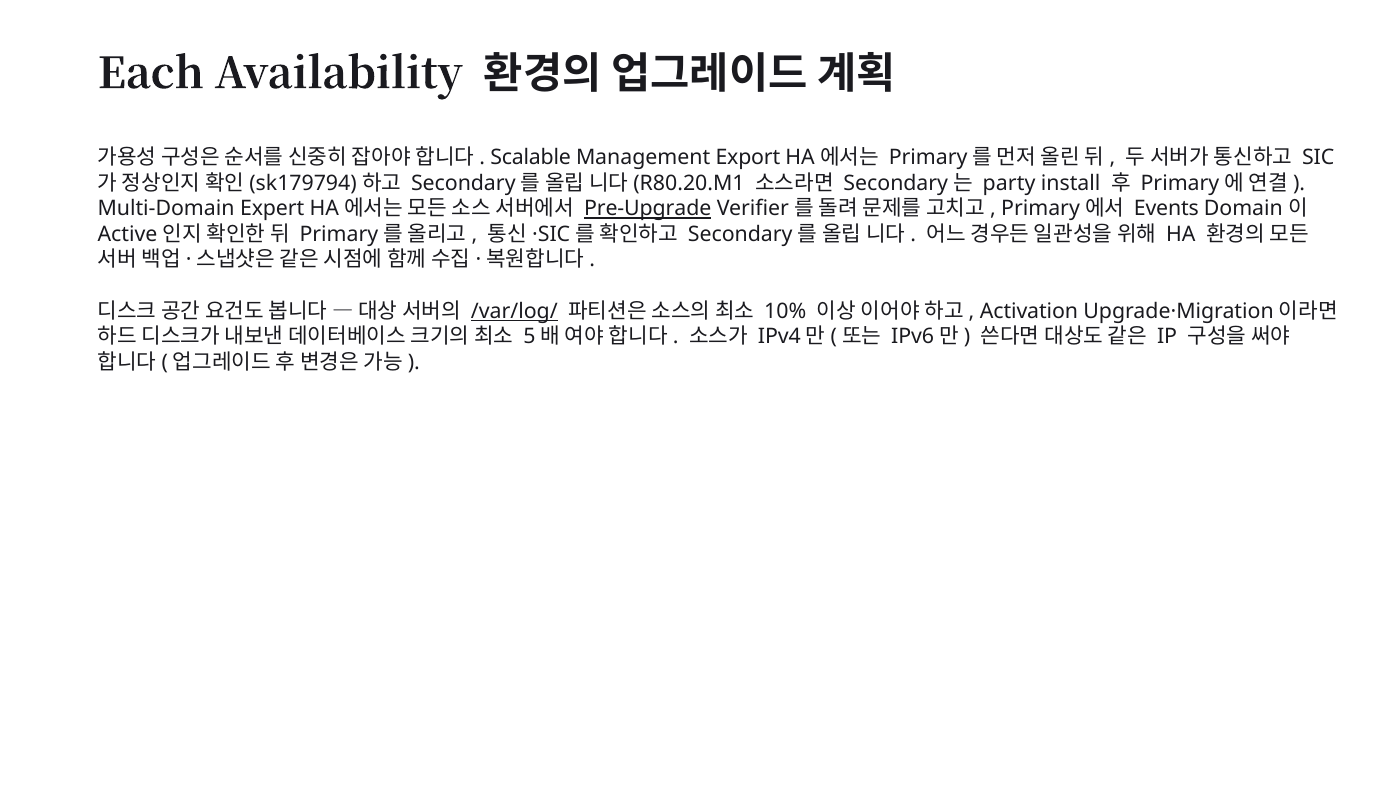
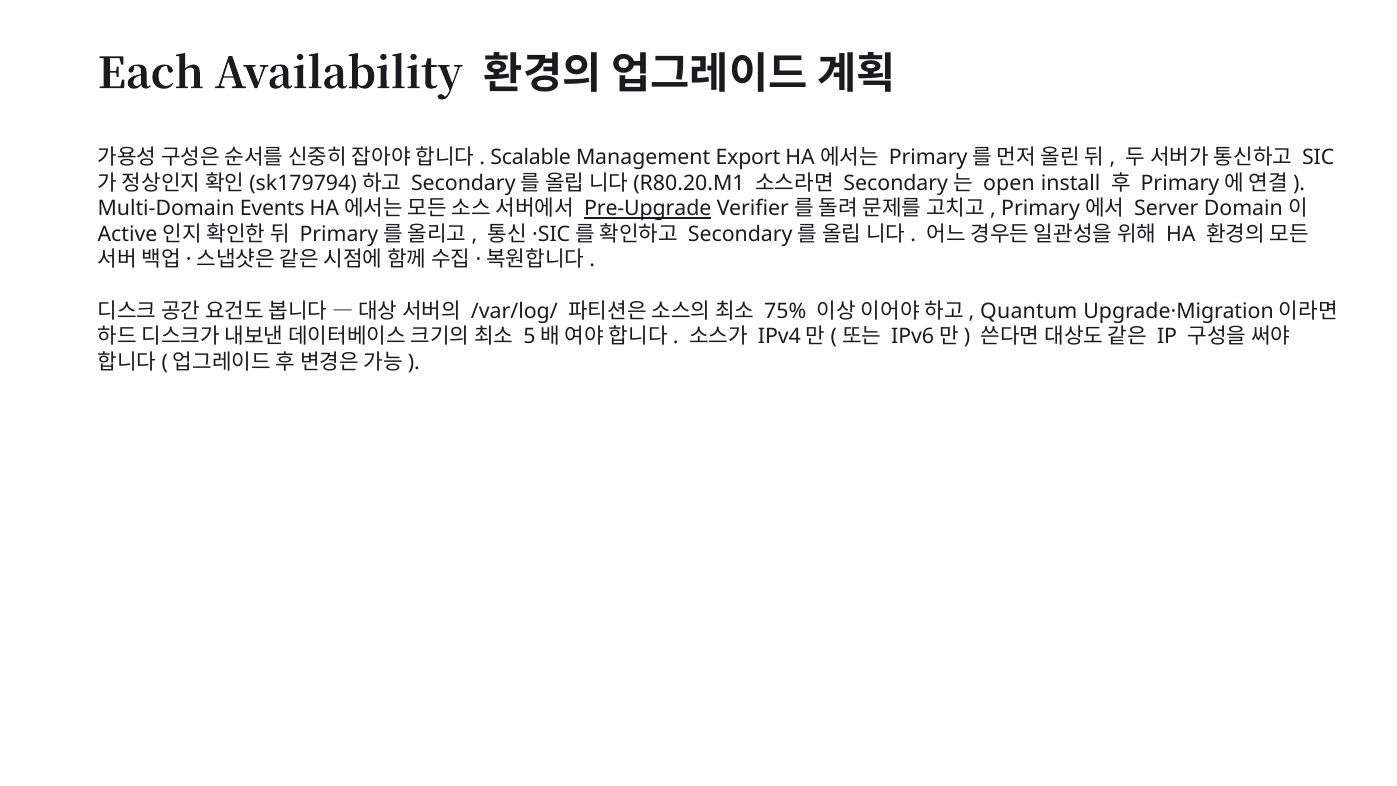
party: party -> open
Expert: Expert -> Events
Events: Events -> Server
/var/log/ underline: present -> none
10%: 10% -> 75%
Activation: Activation -> Quantum
